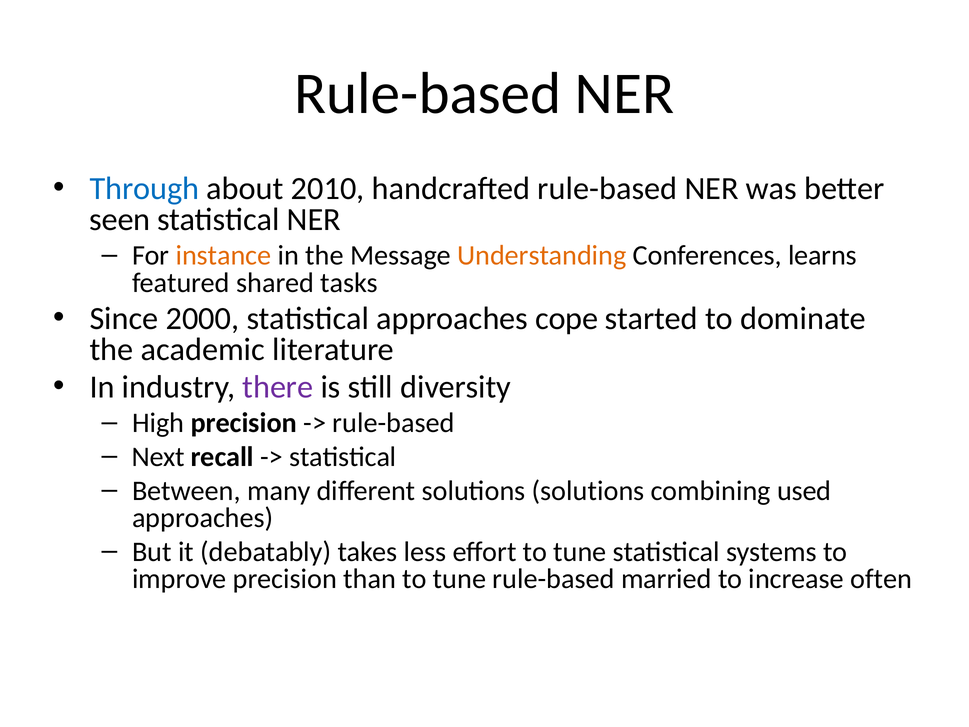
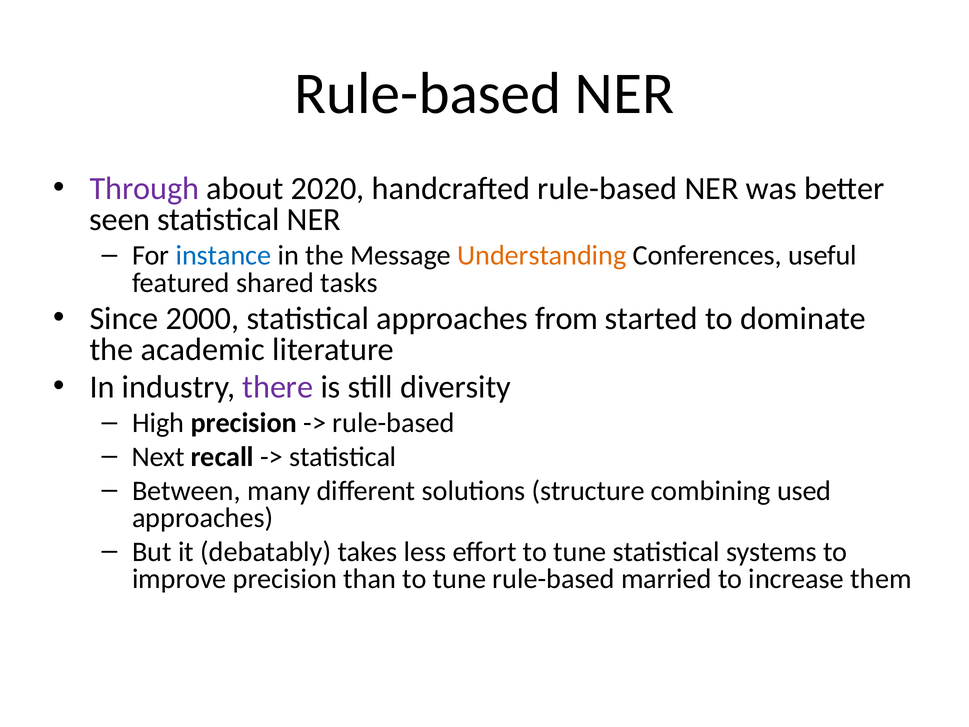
Through colour: blue -> purple
2010: 2010 -> 2020
instance colour: orange -> blue
learns: learns -> useful
cope: cope -> from
solutions solutions: solutions -> structure
often: often -> them
